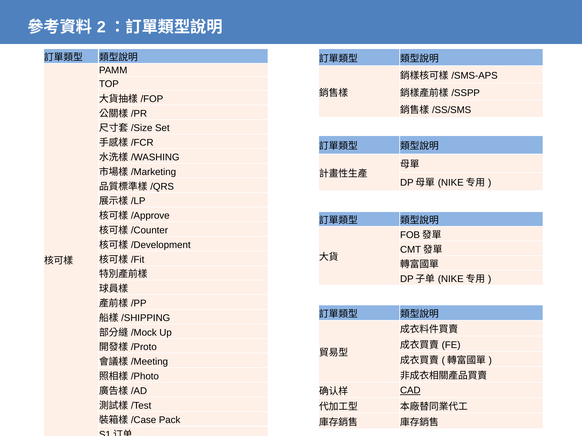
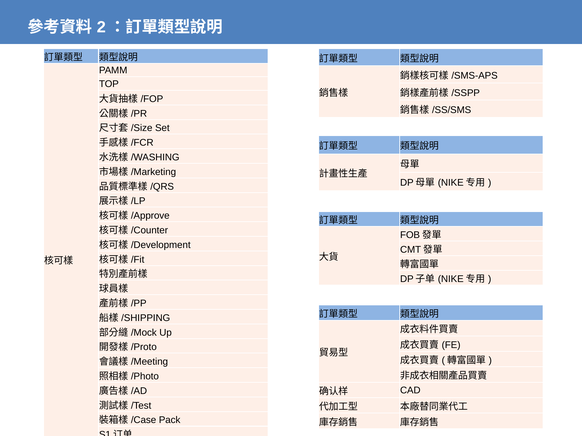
CAD underline: present -> none
